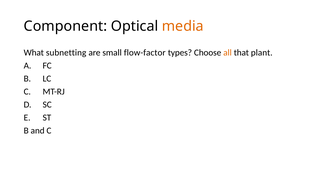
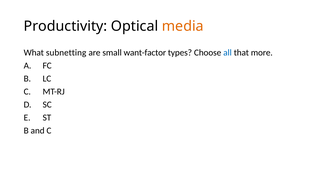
Component: Component -> Productivity
flow-factor: flow-factor -> want-factor
all colour: orange -> blue
plant: plant -> more
